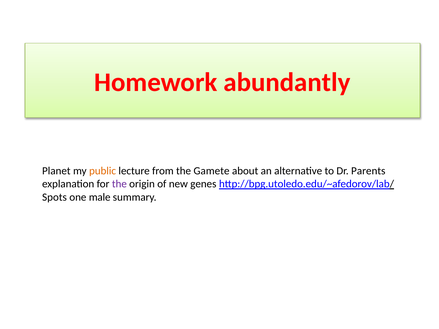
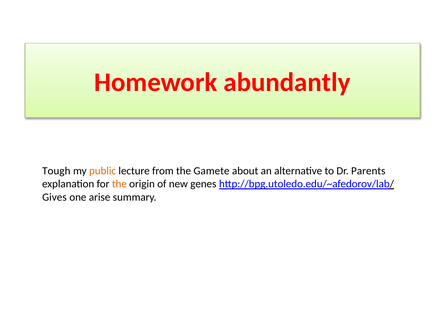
Planet: Planet -> Tough
the at (119, 184) colour: purple -> orange
Spots: Spots -> Gives
male: male -> arise
